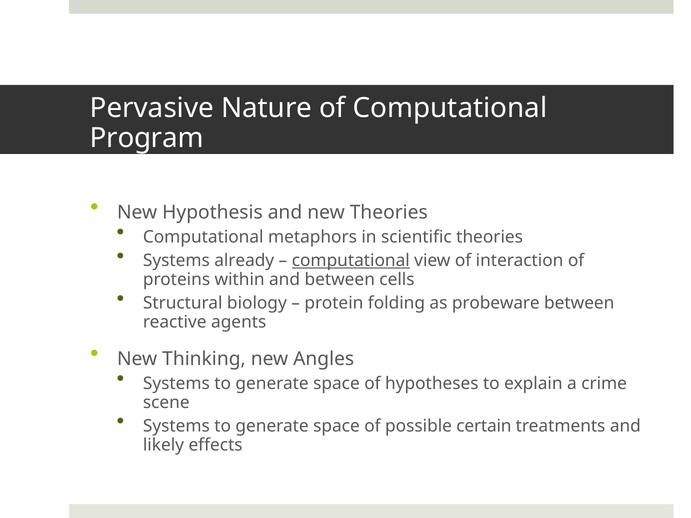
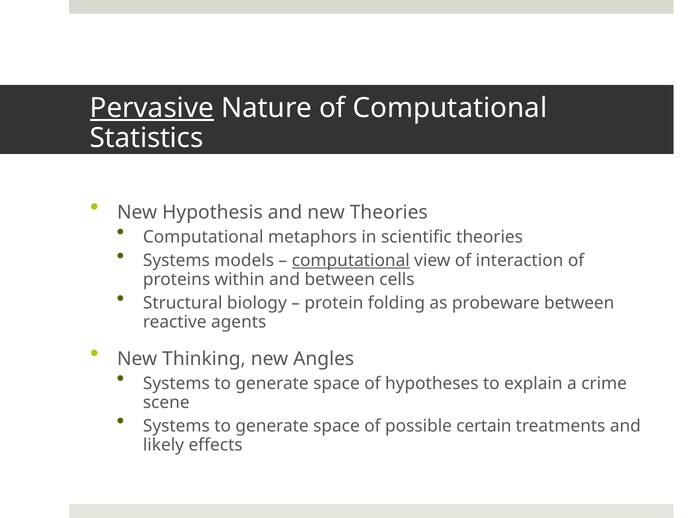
Pervasive underline: none -> present
Program: Program -> Statistics
already: already -> models
